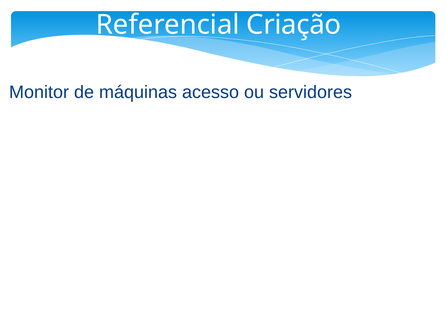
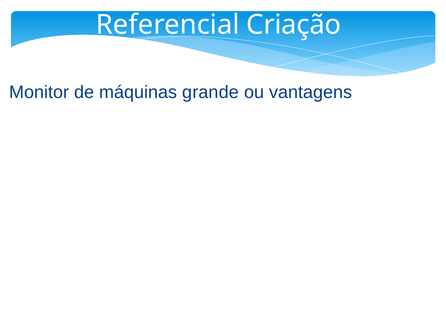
acesso: acesso -> grande
servidores: servidores -> vantagens
